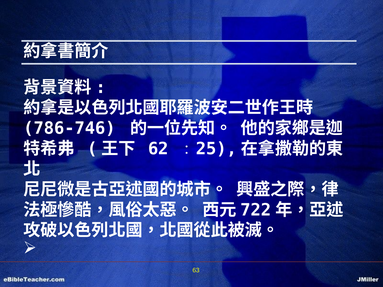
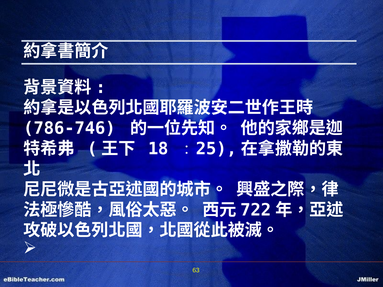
62: 62 -> 18
